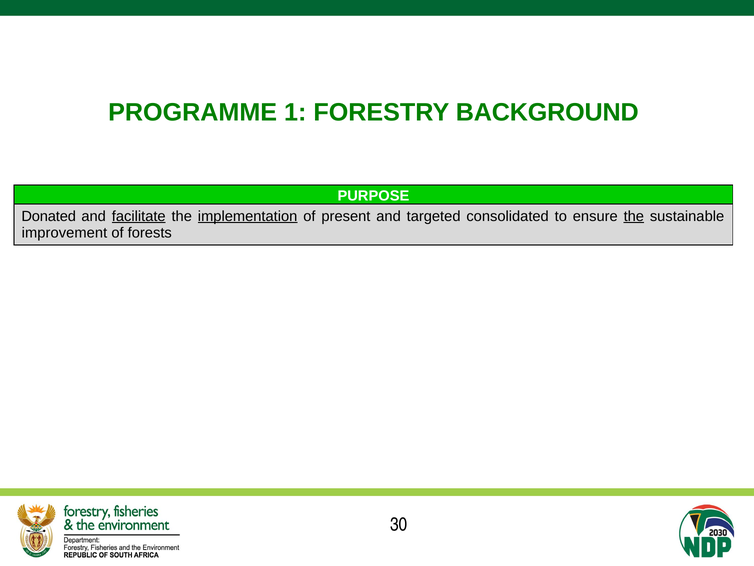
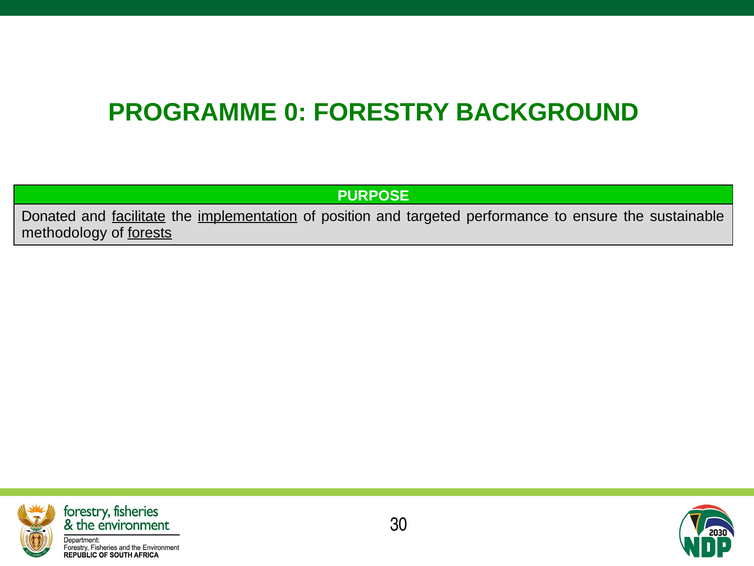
1: 1 -> 0
present: present -> position
consolidated: consolidated -> performance
the at (634, 216) underline: present -> none
improvement: improvement -> methodology
forests underline: none -> present
